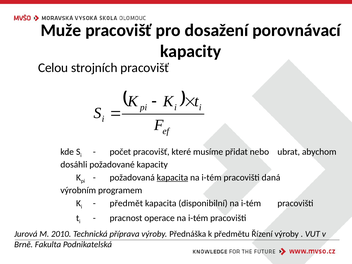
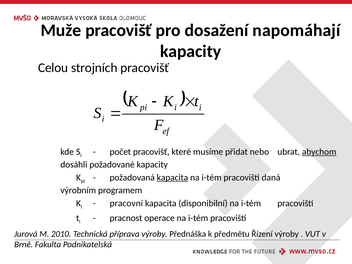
porovnávací: porovnávací -> napomáhají
abychom underline: none -> present
předmět: předmět -> pracovní
